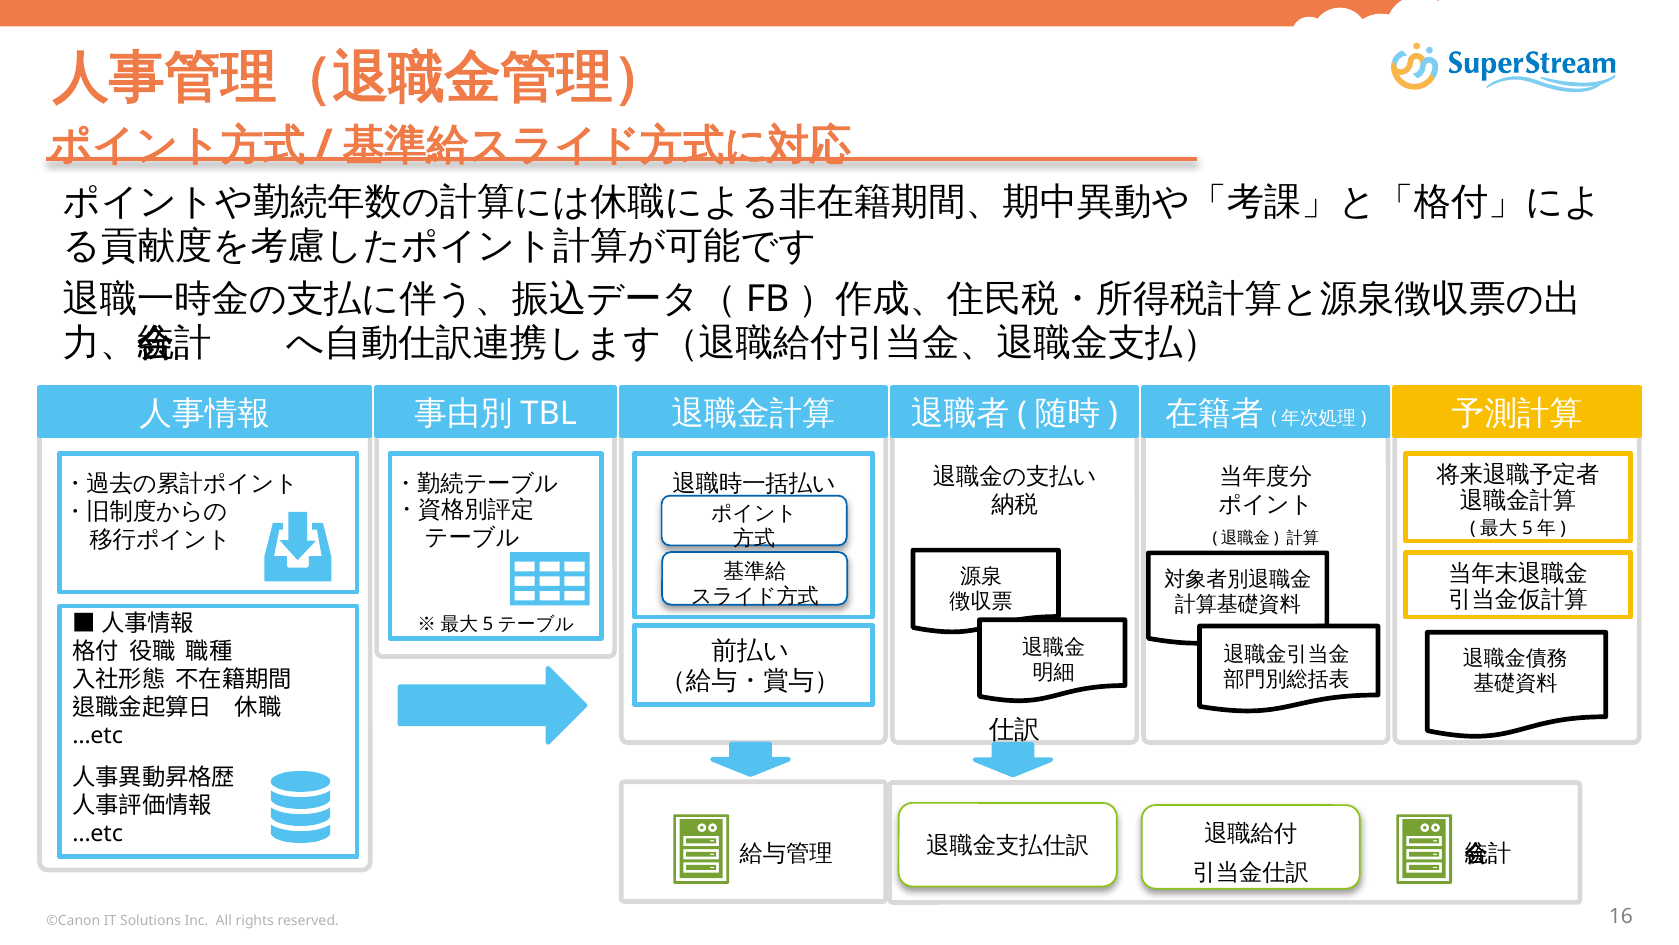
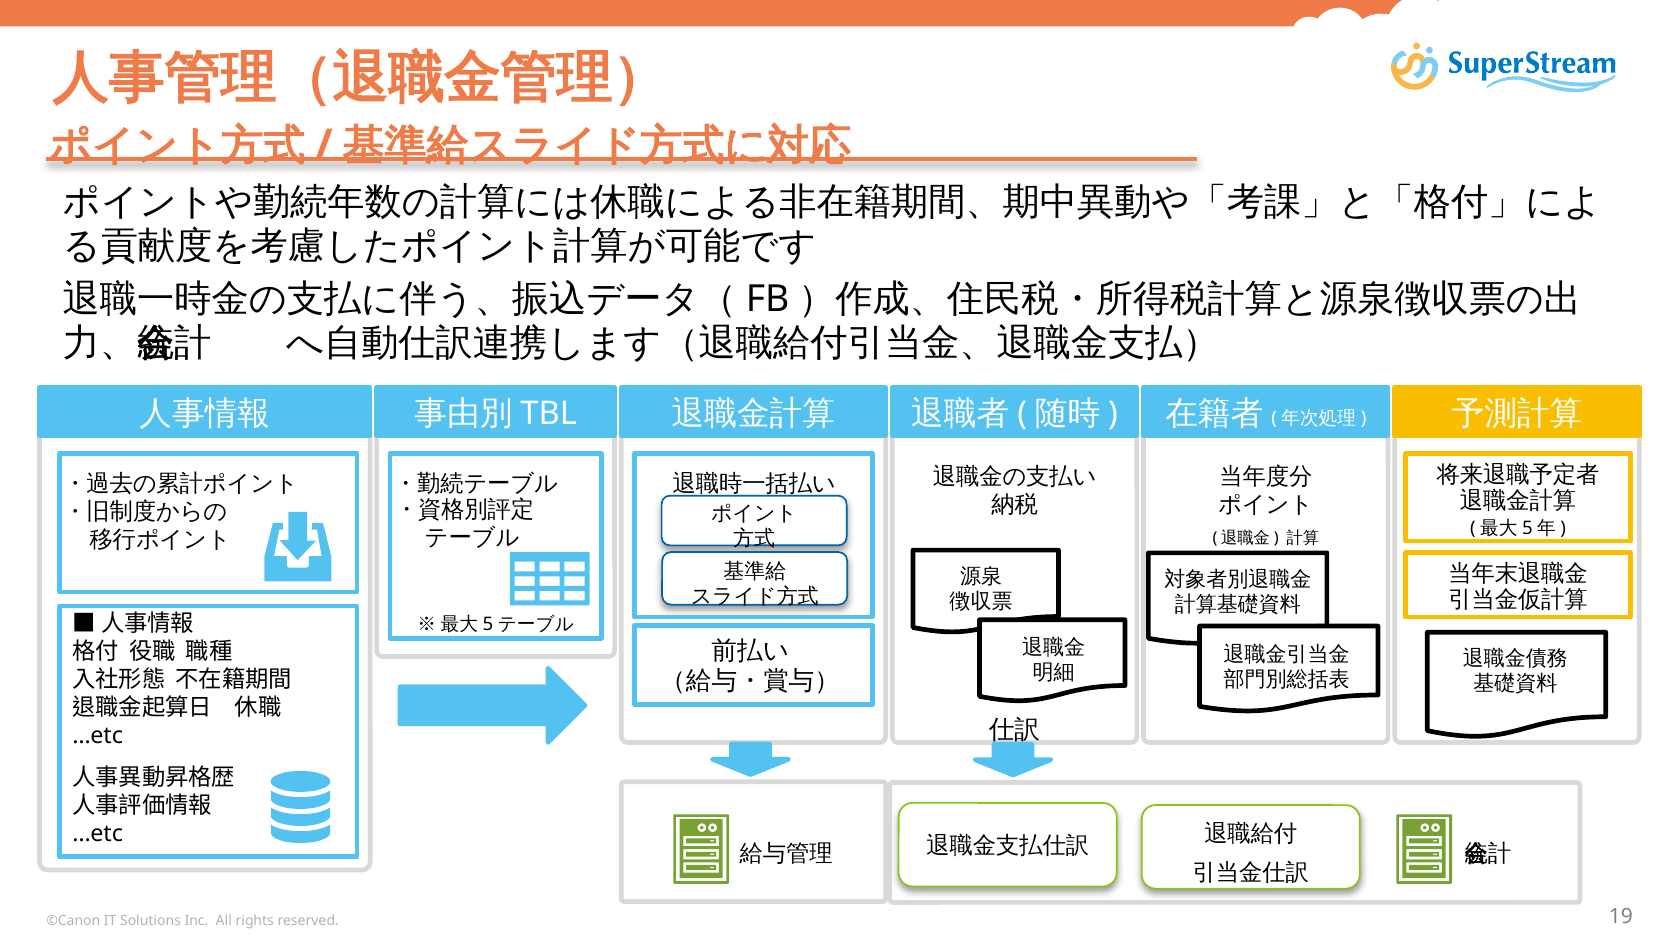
16: 16 -> 19
